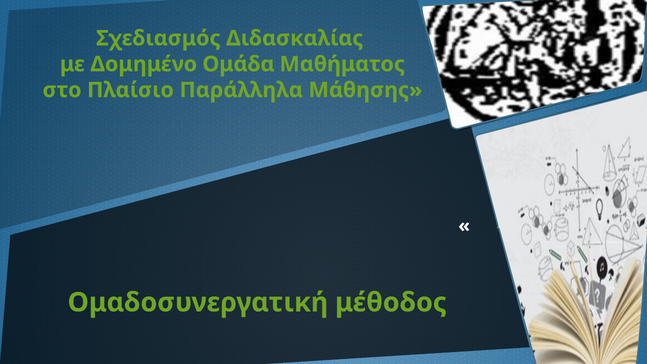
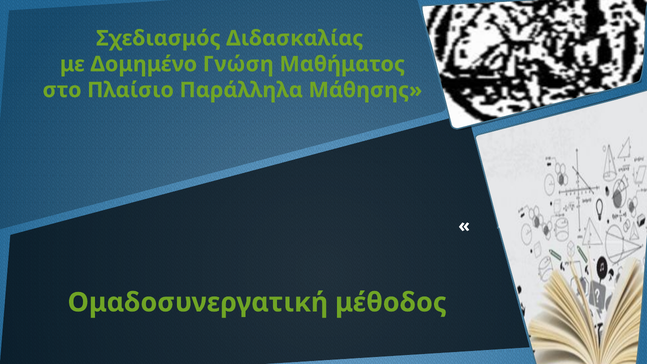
Ομάδα: Ομάδα -> Γνώση
